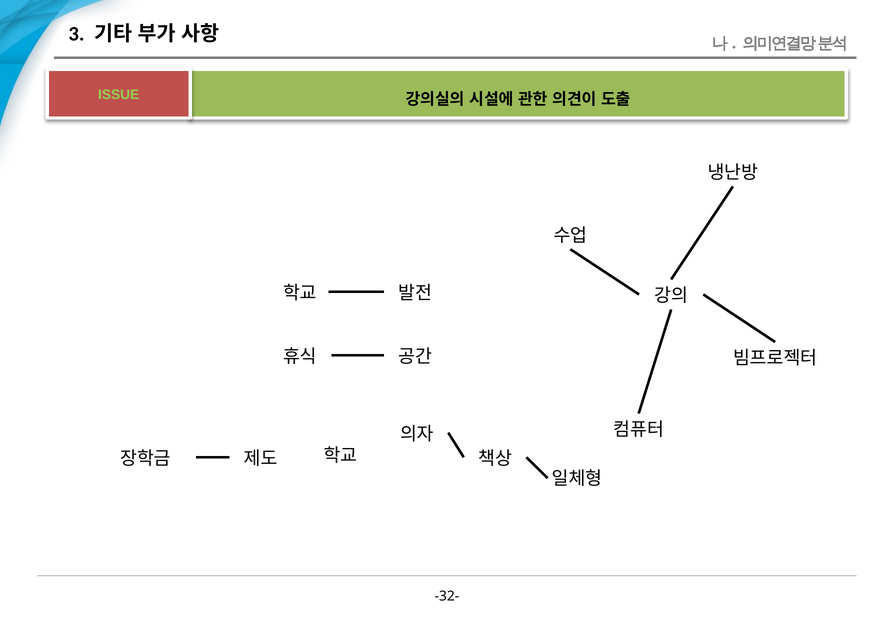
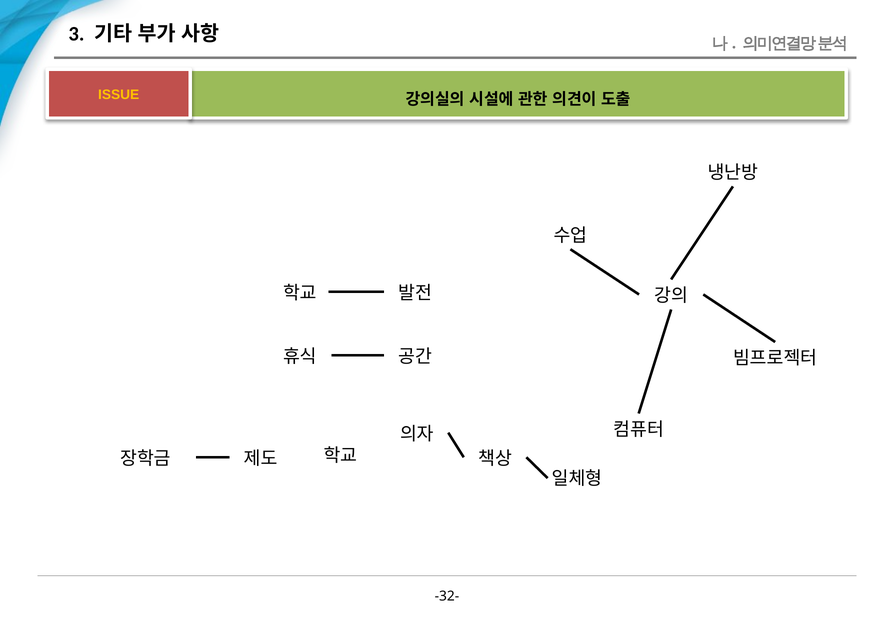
ISSUE colour: light green -> yellow
